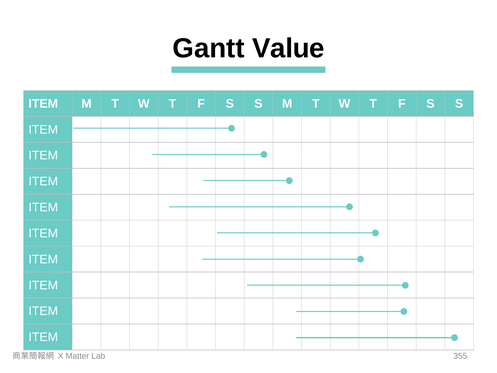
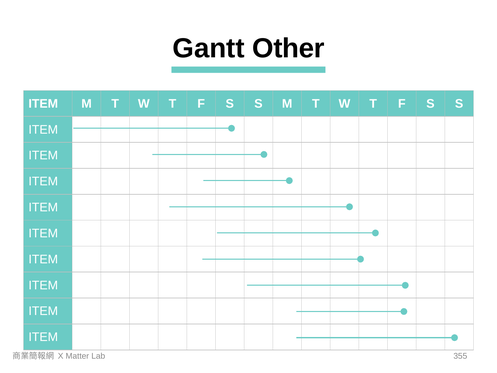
Value: Value -> Other
